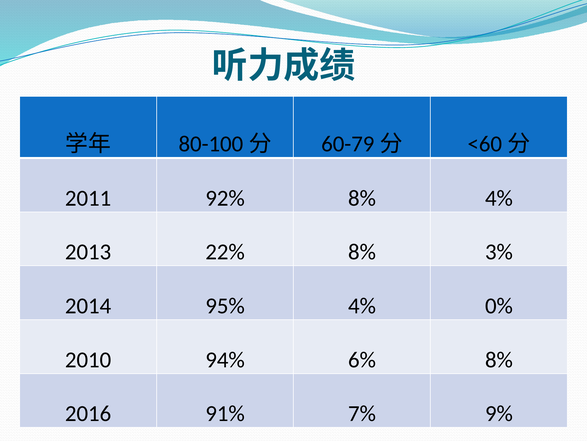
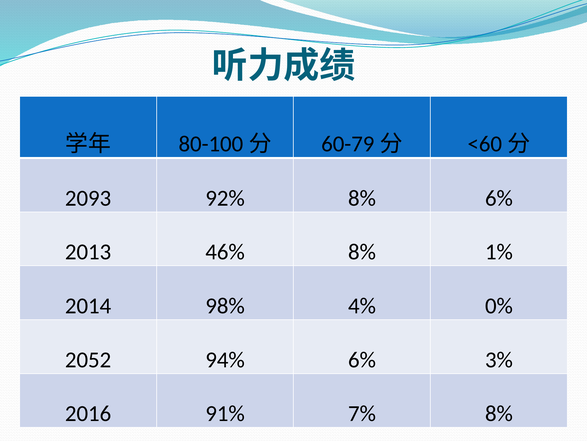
2011: 2011 -> 2093
8% 4%: 4% -> 6%
22%: 22% -> 46%
3%: 3% -> 1%
95%: 95% -> 98%
2010: 2010 -> 2052
6% 8%: 8% -> 3%
7% 9%: 9% -> 8%
